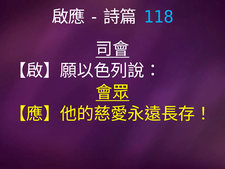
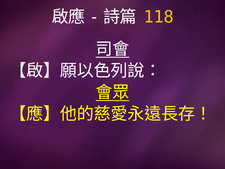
118 colour: light blue -> yellow
